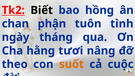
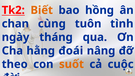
Biết colour: black -> orange
phận: phận -> cùng
tươi: tươi -> đoái
